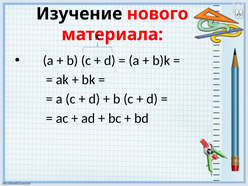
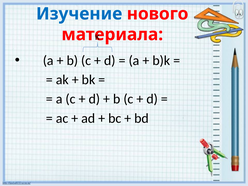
Изучение colour: black -> blue
